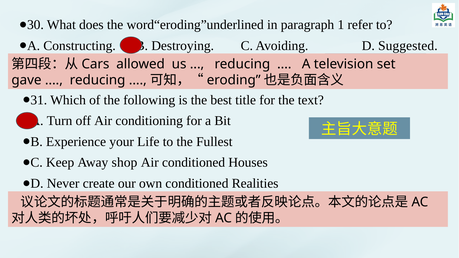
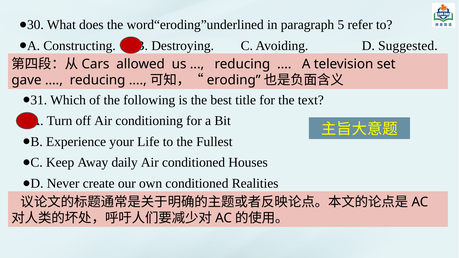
1: 1 -> 5
shop: shop -> daily
